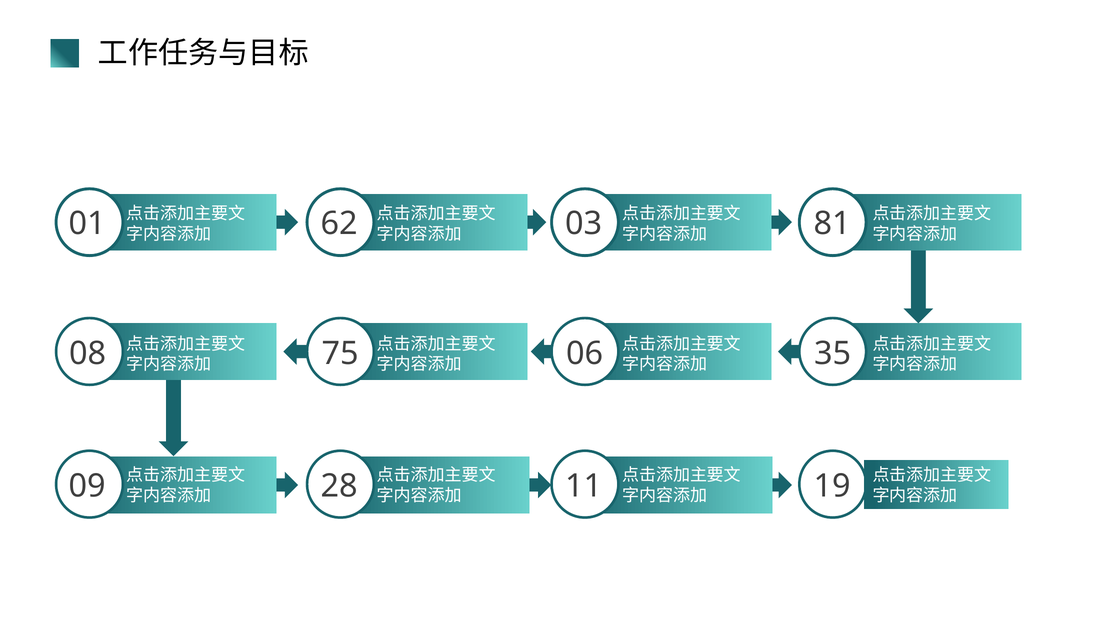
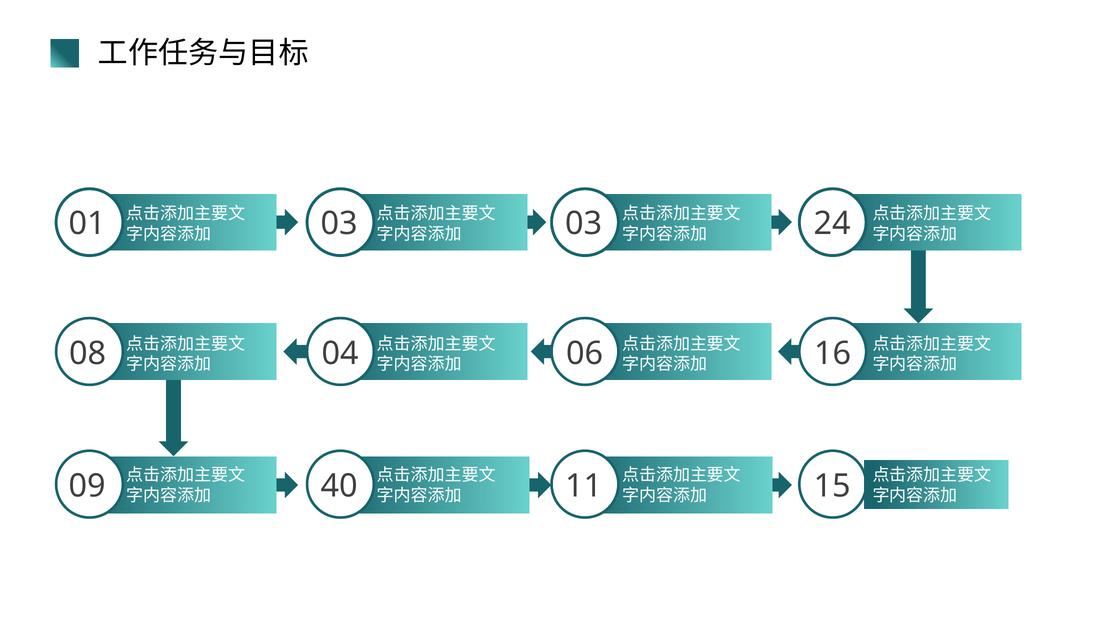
01 62: 62 -> 03
81: 81 -> 24
75: 75 -> 04
35: 35 -> 16
28: 28 -> 40
19: 19 -> 15
